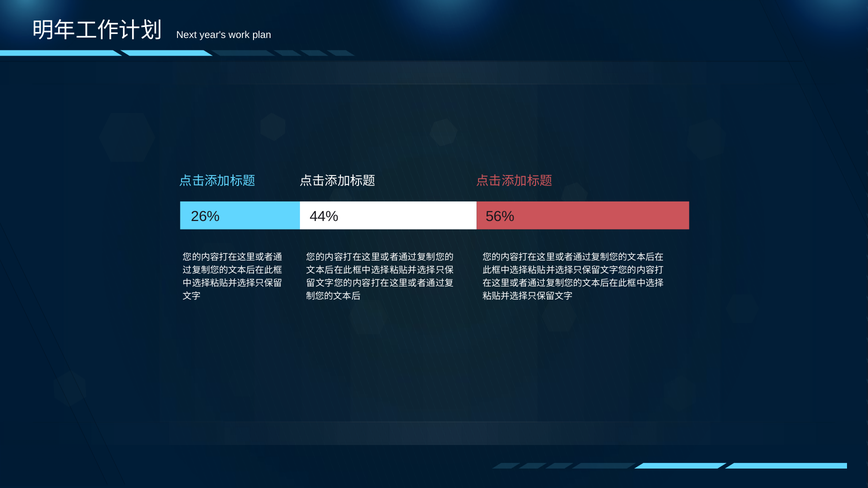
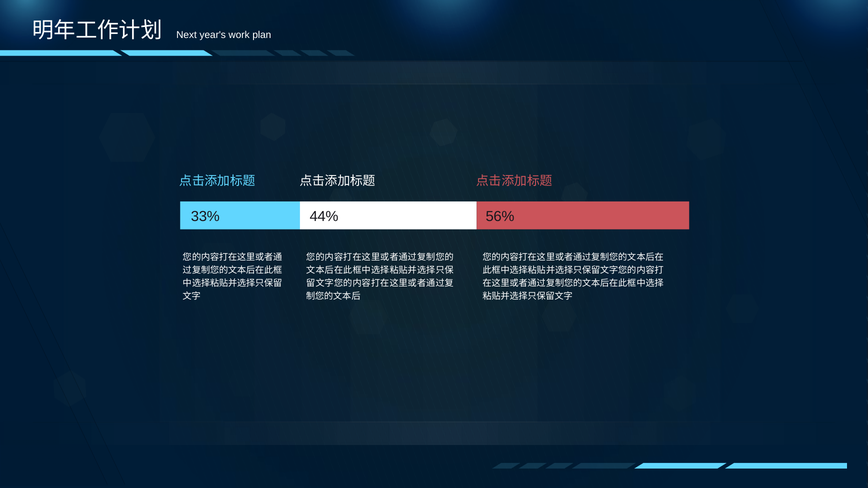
26%: 26% -> 33%
